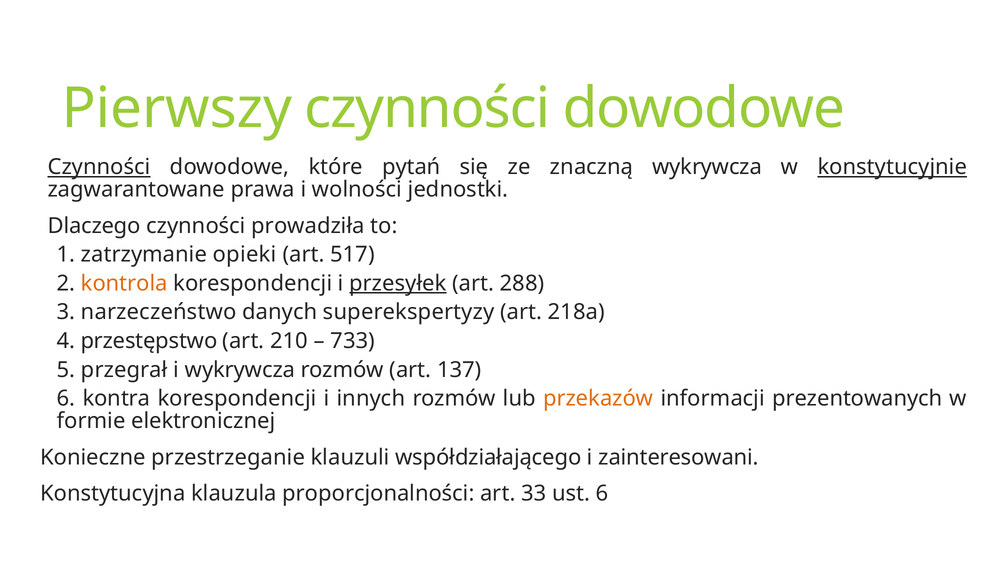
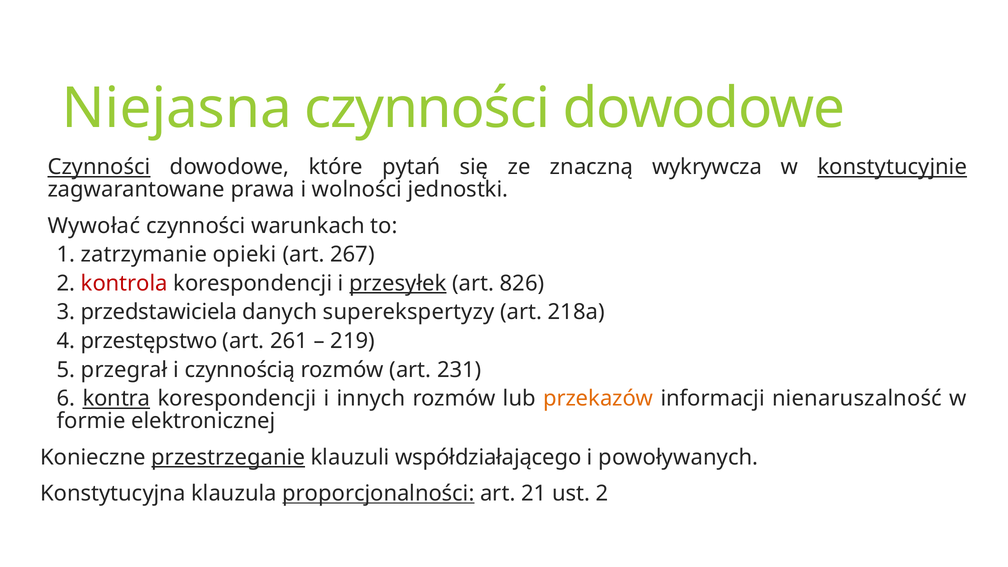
Pierwszy: Pierwszy -> Niejasna
Dlaczego: Dlaczego -> Wywołać
prowadziła: prowadziła -> warunkach
517: 517 -> 267
kontrola colour: orange -> red
288: 288 -> 826
narzeczeństwo: narzeczeństwo -> przedstawiciela
210: 210 -> 261
733: 733 -> 219
i wykrywcza: wykrywcza -> czynnością
137: 137 -> 231
kontra underline: none -> present
prezentowanych: prezentowanych -> nienaruszalność
przestrzeganie underline: none -> present
zainteresowani: zainteresowani -> powoływanych
proporcjonalności underline: none -> present
33: 33 -> 21
ust 6: 6 -> 2
